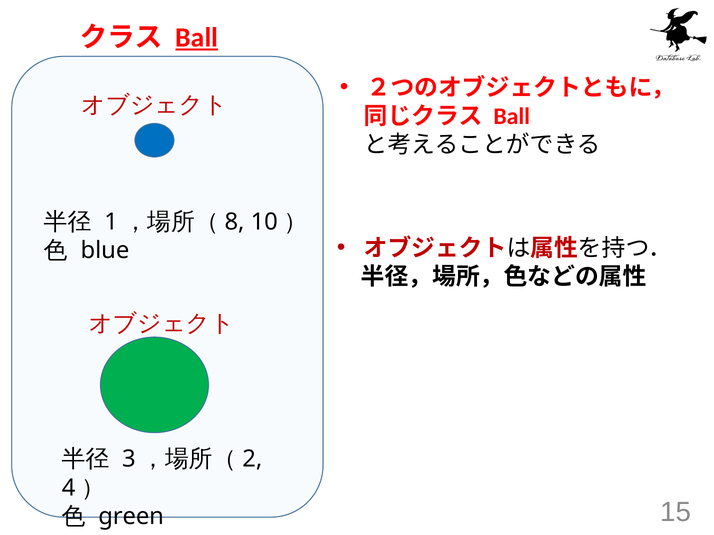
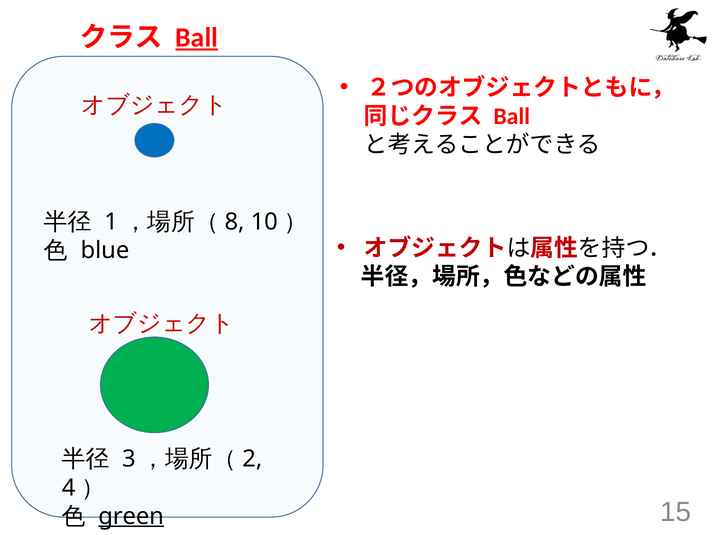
green underline: none -> present
